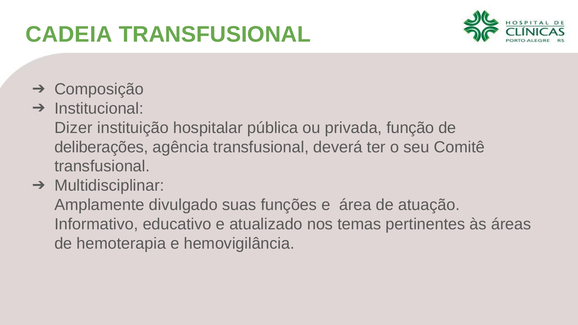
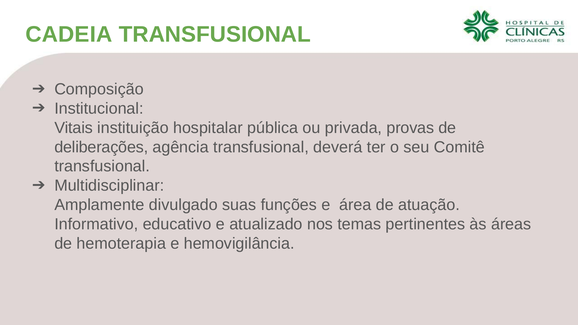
Dizer: Dizer -> Vitais
função: função -> provas
